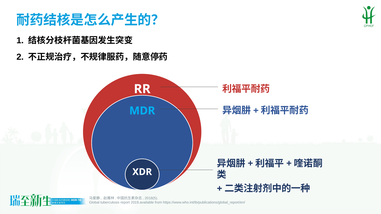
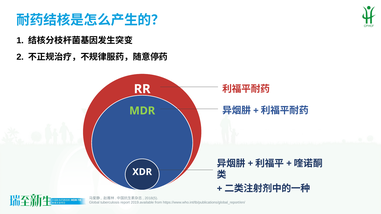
MDR colour: light blue -> light green
